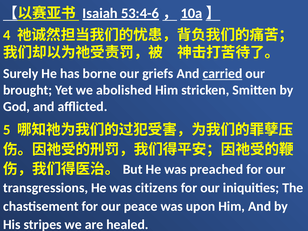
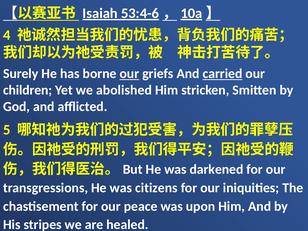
our at (129, 74) underline: none -> present
brought: brought -> children
preached: preached -> darkened
